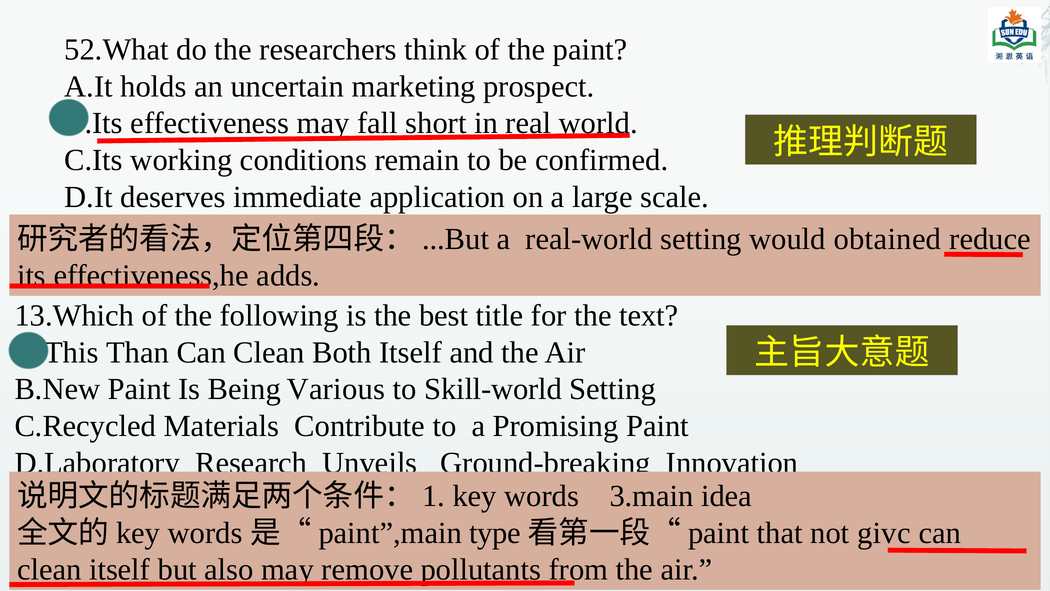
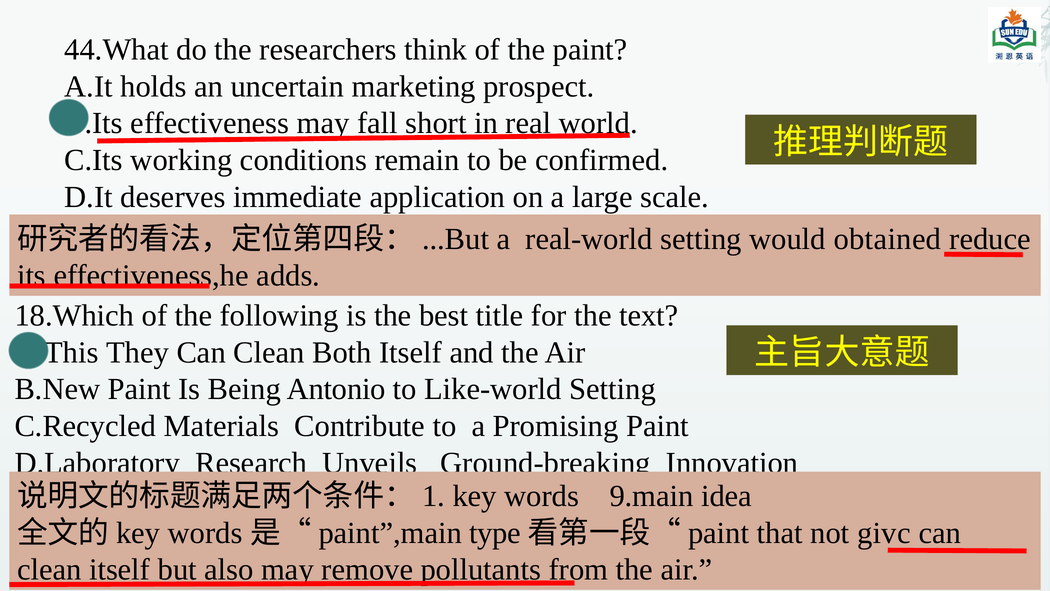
52.What: 52.What -> 44.What
13.Which: 13.Which -> 18.Which
Than: Than -> They
Various: Various -> Antonio
Skill-world: Skill-world -> Like-world
3.main: 3.main -> 9.main
